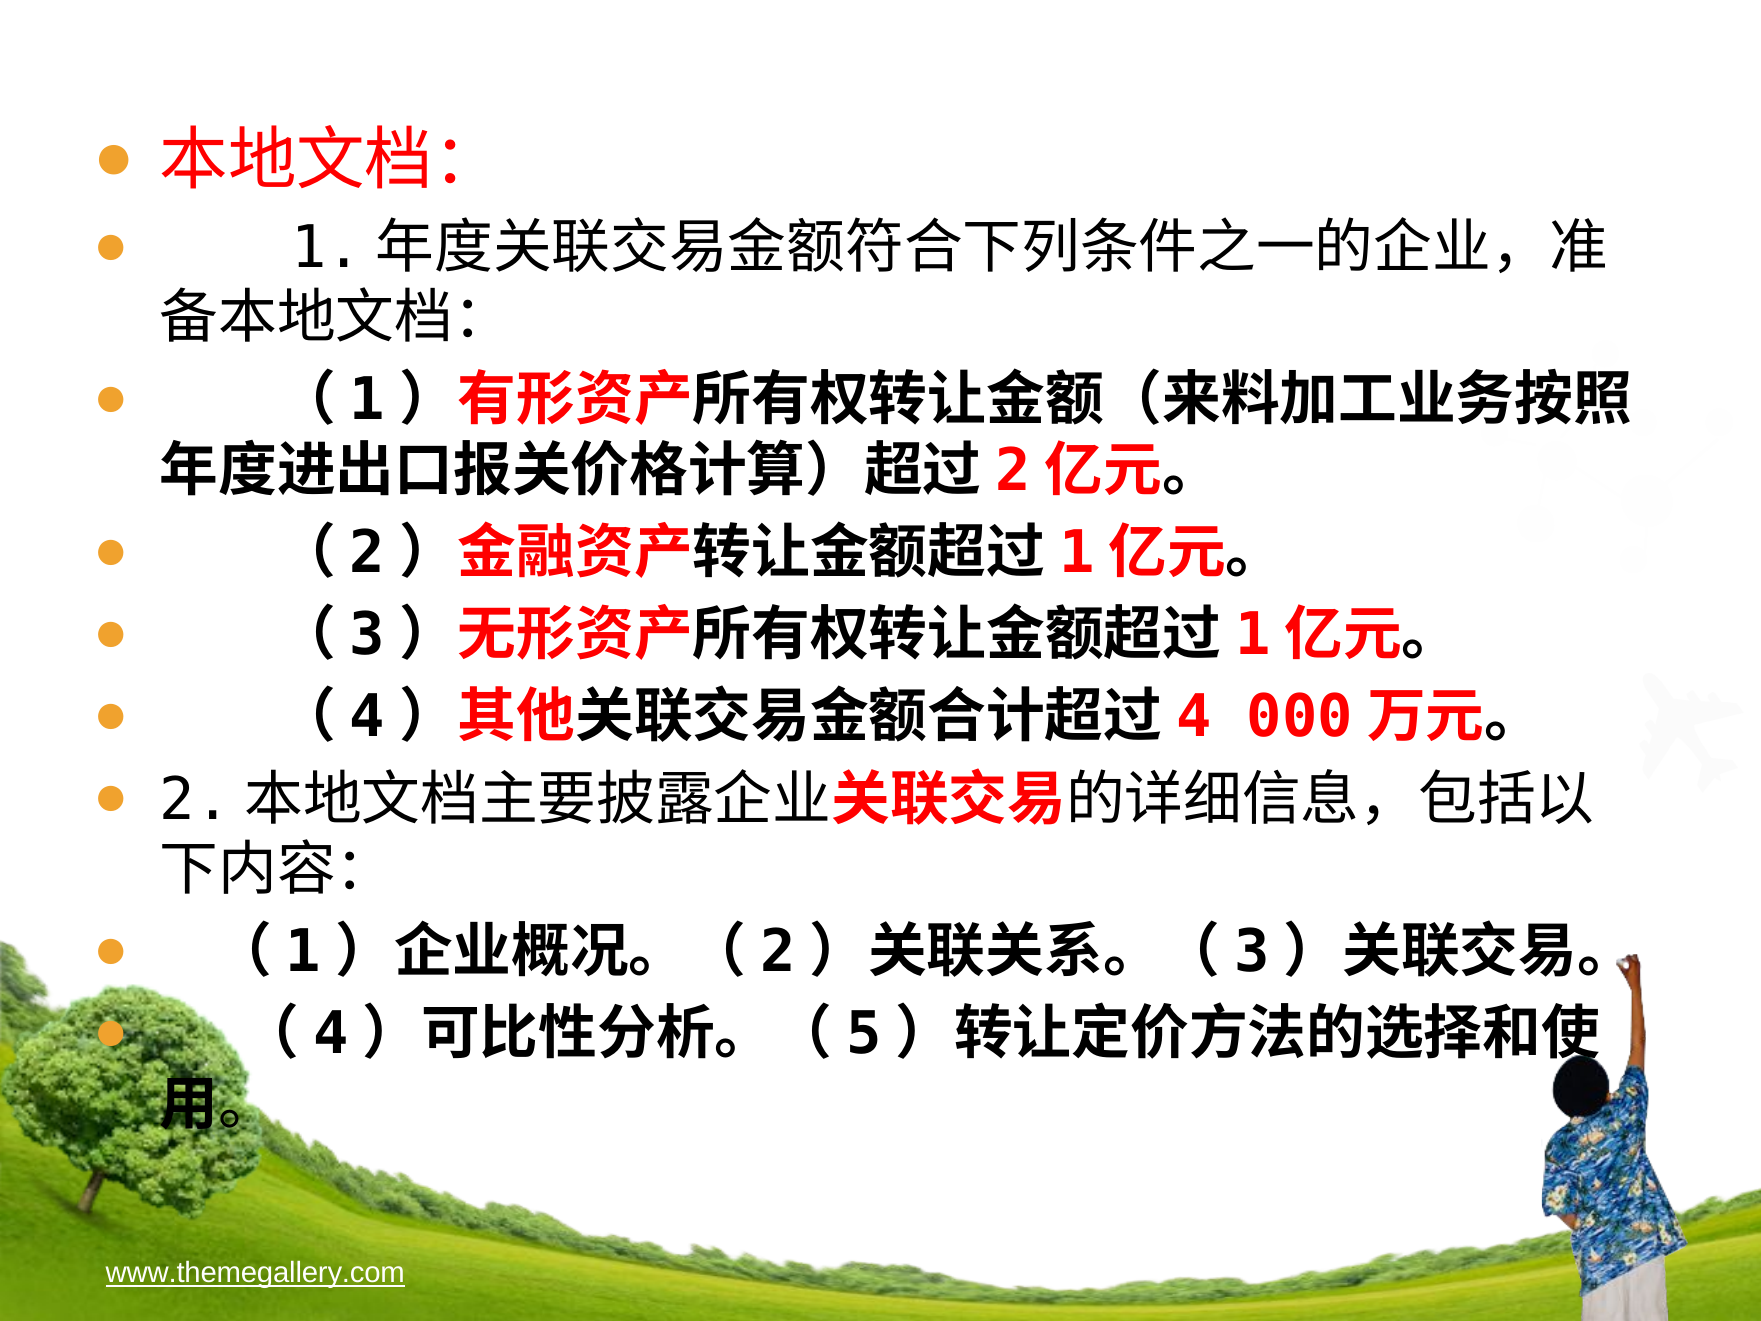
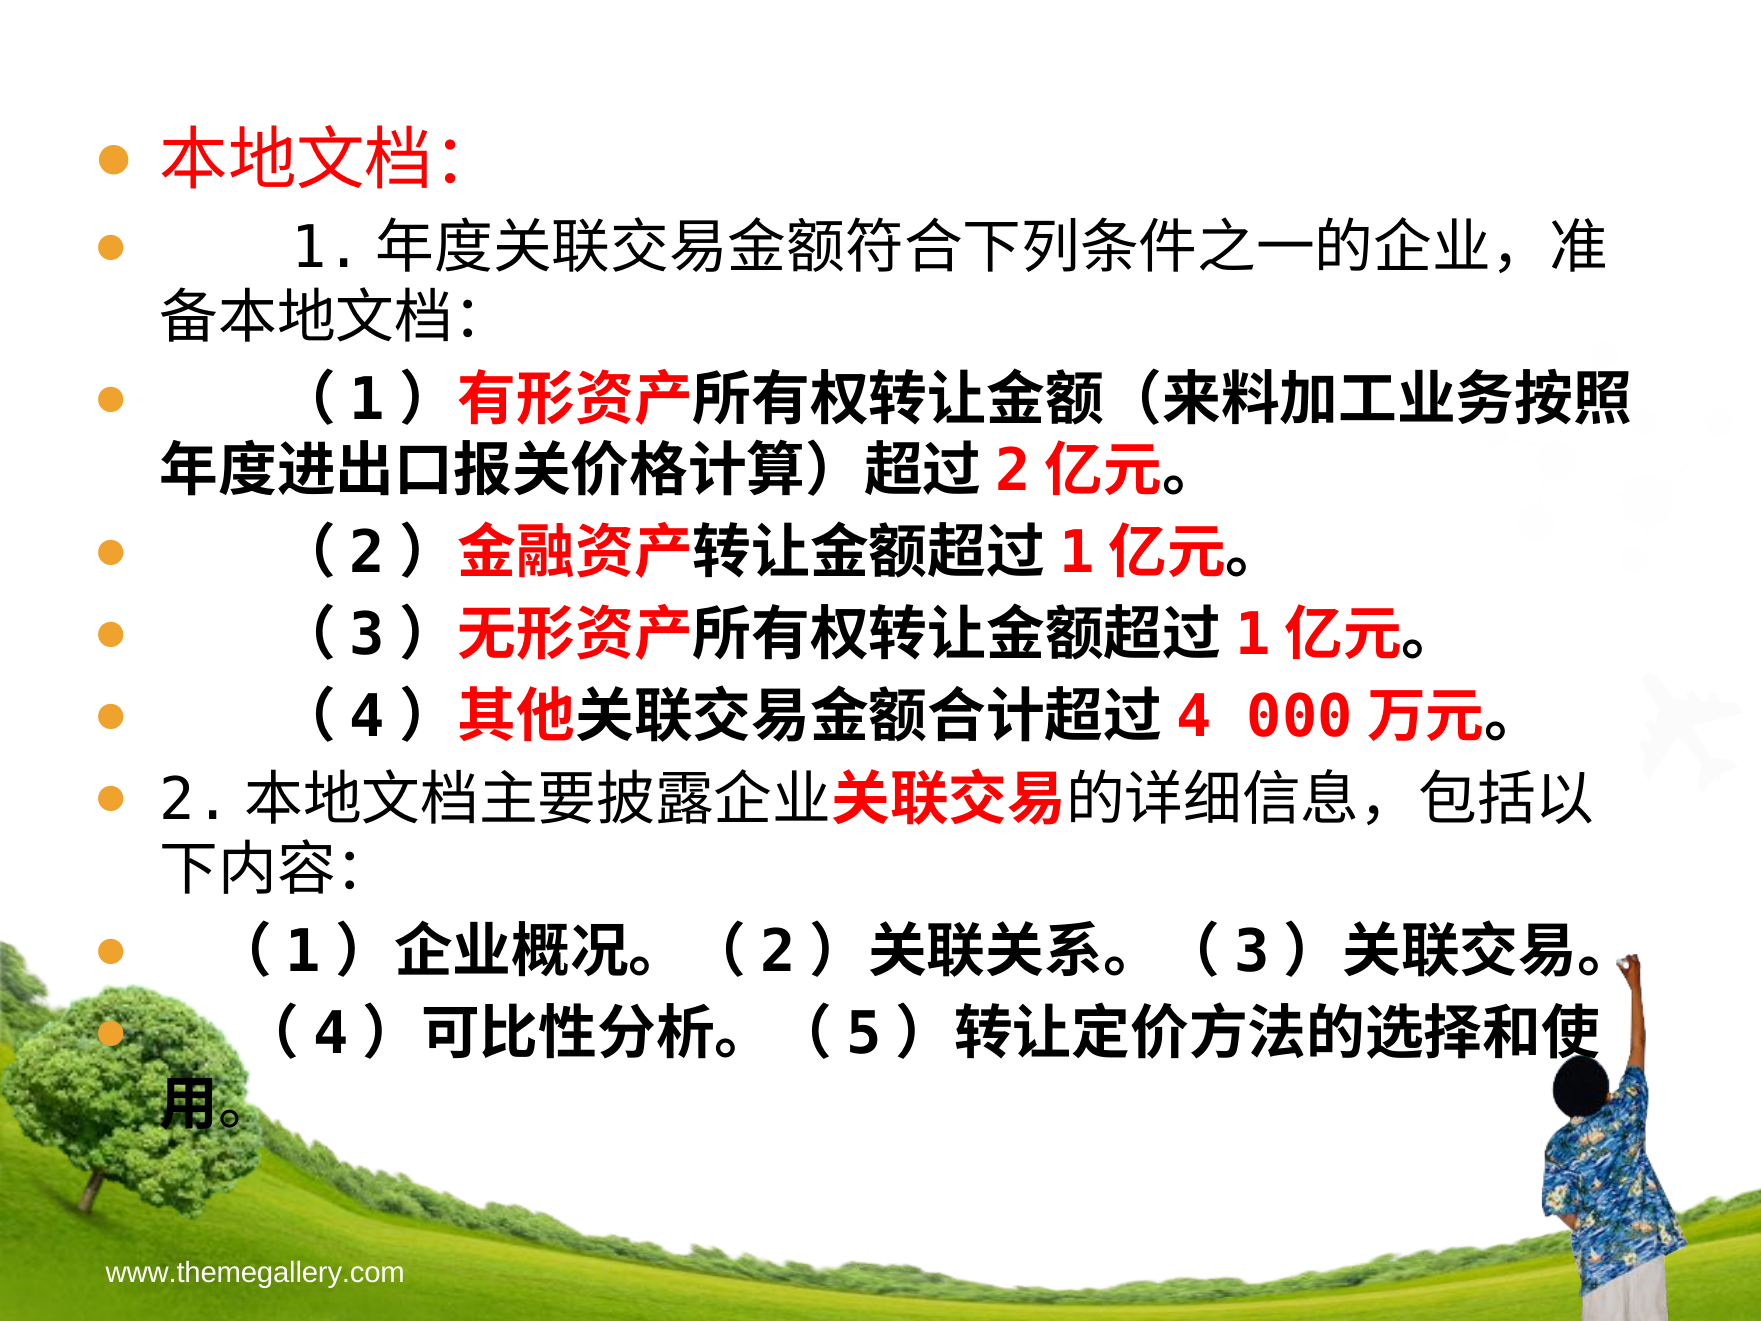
www.themegallery.com underline: present -> none
